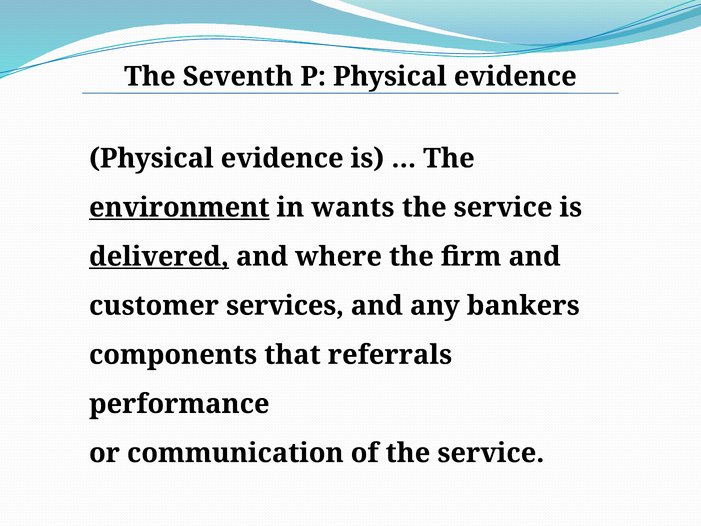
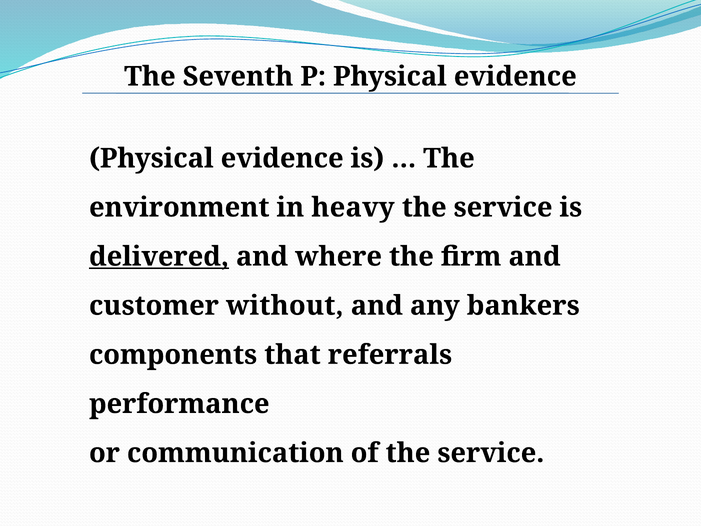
environment underline: present -> none
wants: wants -> heavy
services: services -> without
